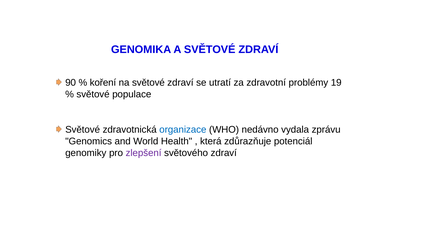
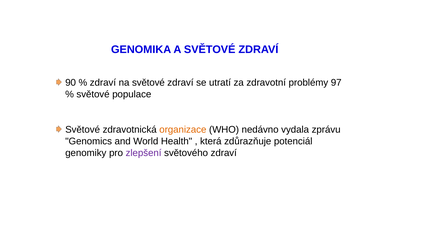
koření at (103, 83): koření -> zdraví
19: 19 -> 97
organizace colour: blue -> orange
